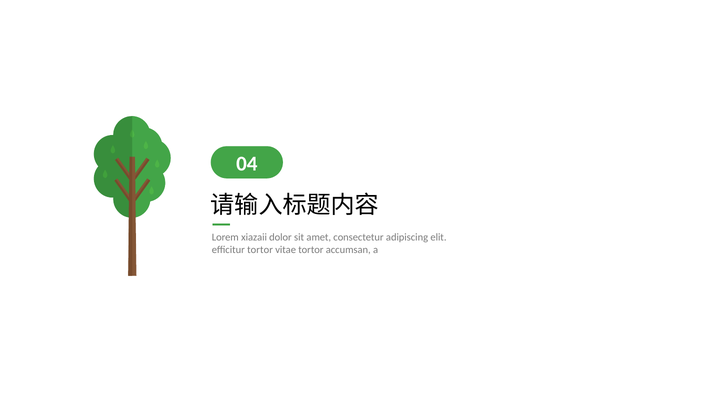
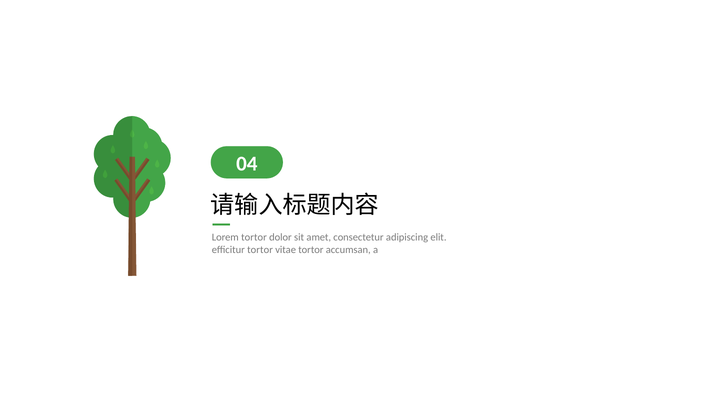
Lorem xiazaii: xiazaii -> tortor
